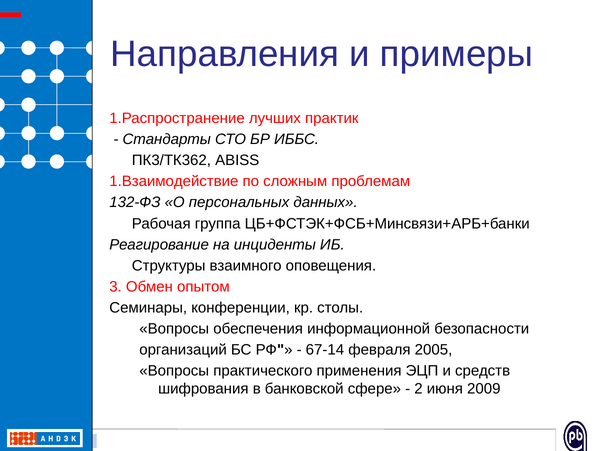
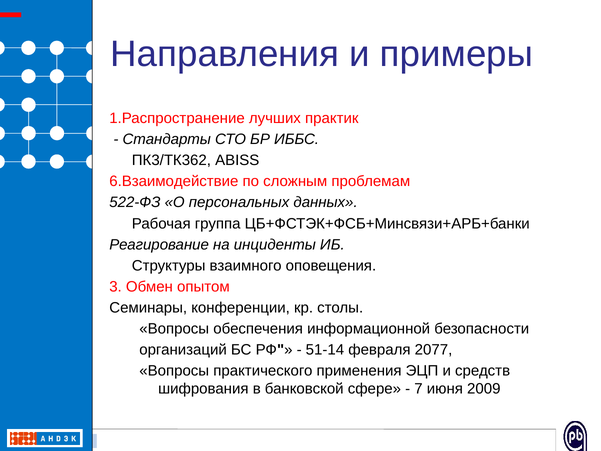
1.Взаимодействие: 1.Взаимодействие -> 6.Взаимодействие
132-ФЗ: 132-ФЗ -> 522-ФЗ
67-14: 67-14 -> 51-14
2005: 2005 -> 2077
2: 2 -> 7
